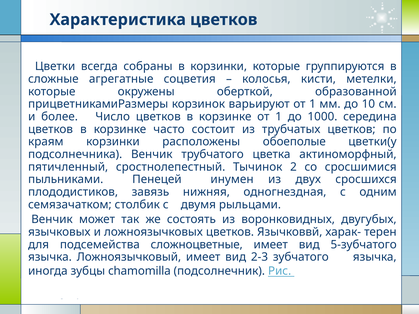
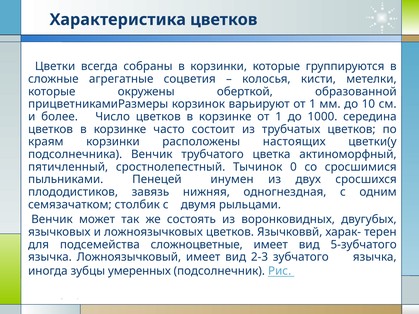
обоеполые: обоеполые -> настоящих
2: 2 -> 0
chamomilla: chamomilla -> умеренных
